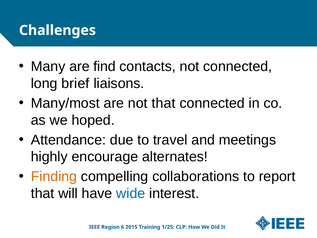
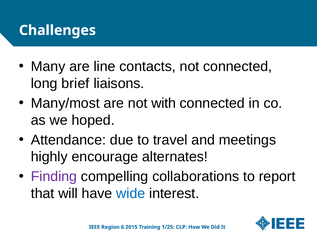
find: find -> line
not that: that -> with
Finding colour: orange -> purple
